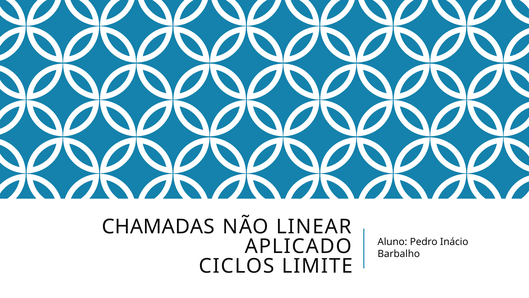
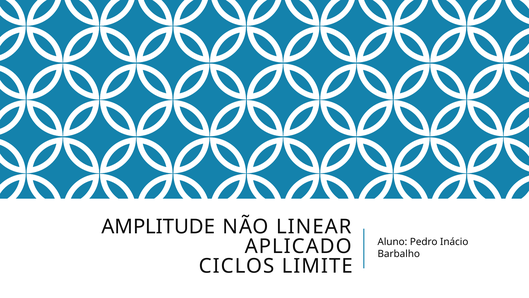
CHAMADAS: CHAMADAS -> AMPLITUDE
